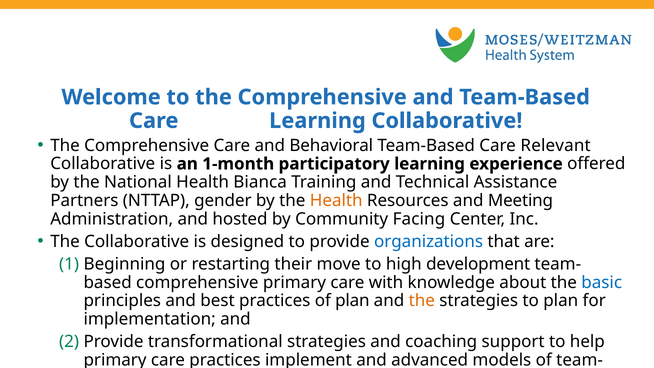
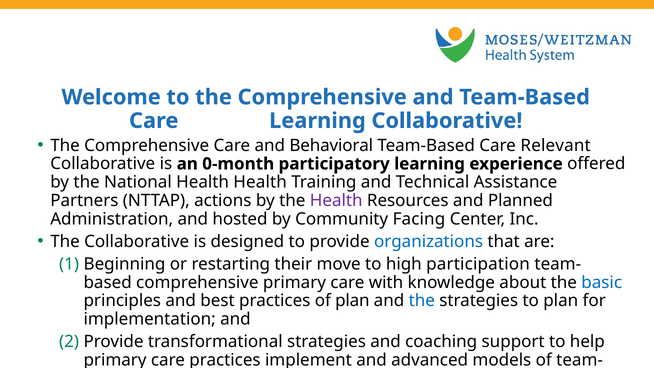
1-month: 1-month -> 0-month
Health Bianca: Bianca -> Health
gender: gender -> actions
Health at (336, 201) colour: orange -> purple
Meeting: Meeting -> Planned
development: development -> participation
the at (422, 301) colour: orange -> blue
